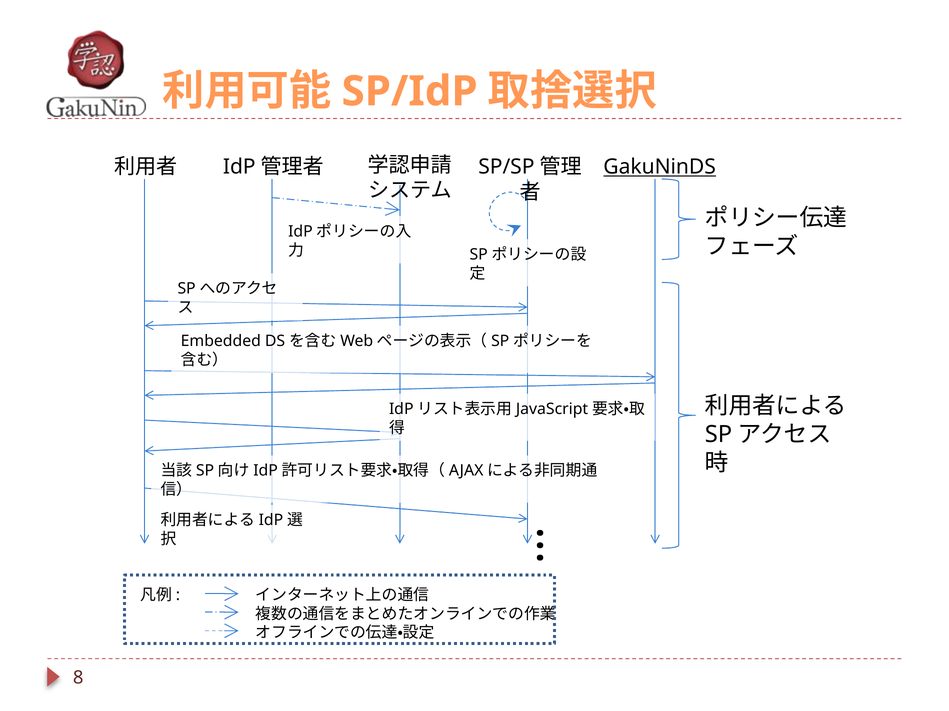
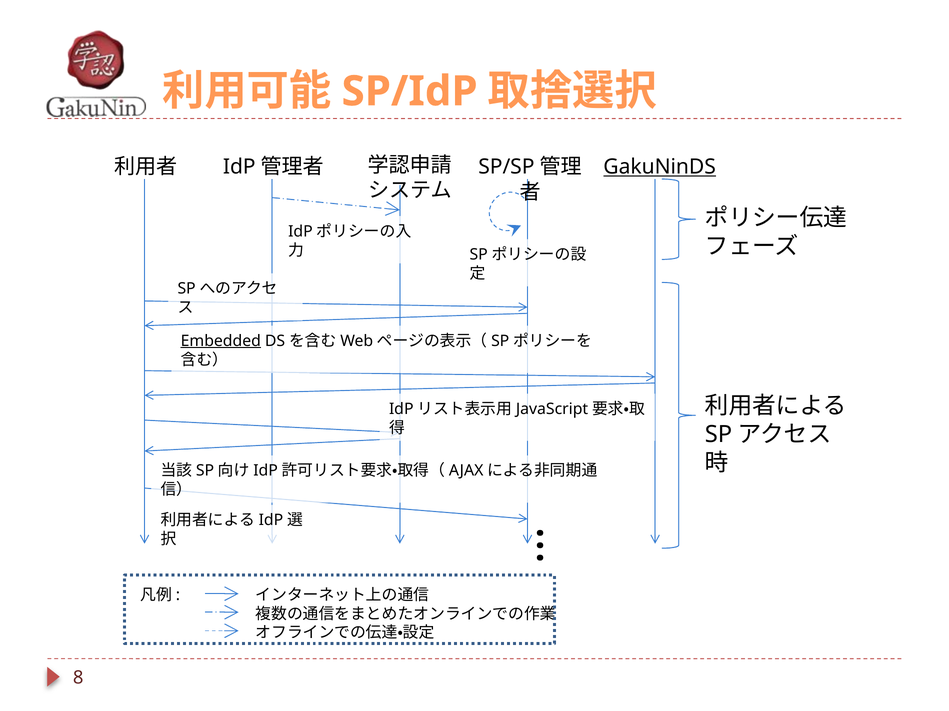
Embedded underline: none -> present
